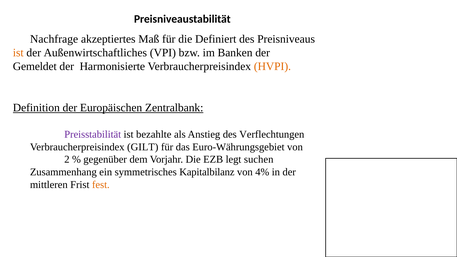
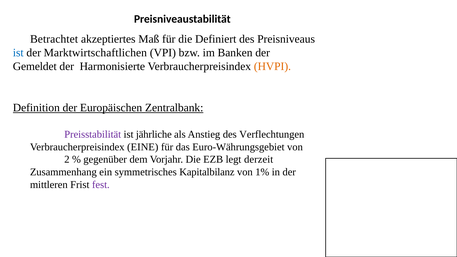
Nachfrage: Nachfrage -> Betrachtet
ist at (18, 53) colour: orange -> blue
Außenwirtschaftliches: Außenwirtschaftliches -> Marktwirtschaftlichen
bezahlte: bezahlte -> jährliche
GILT: GILT -> EINE
suchen: suchen -> derzeit
4%: 4% -> 1%
fest colour: orange -> purple
